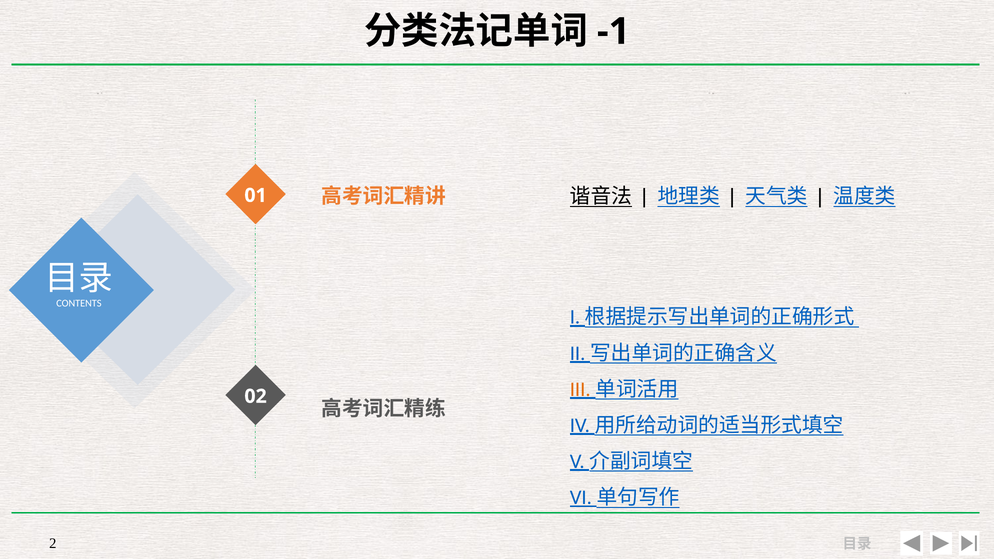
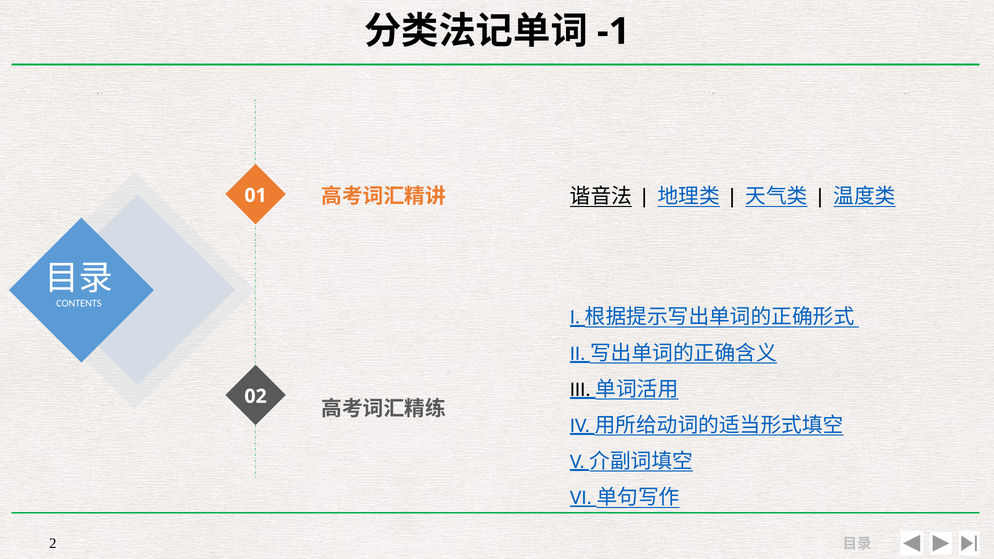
III colour: orange -> black
